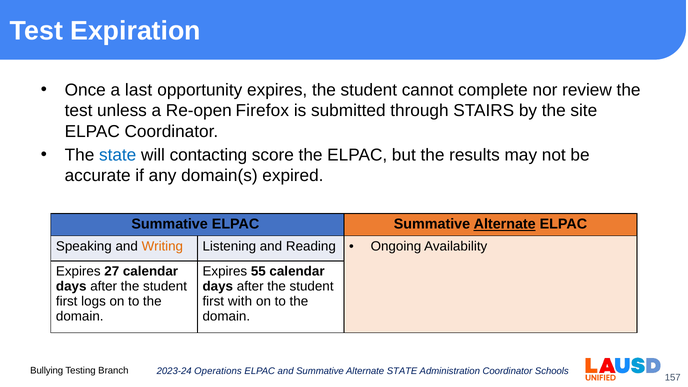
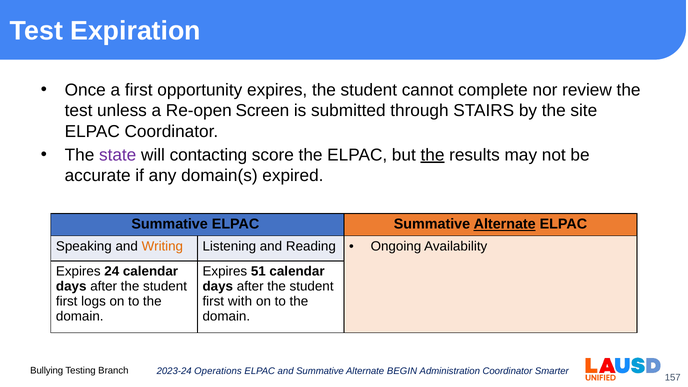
a last: last -> first
Firefox: Firefox -> Screen
state at (118, 155) colour: blue -> purple
the at (433, 155) underline: none -> present
27: 27 -> 24
55: 55 -> 51
Alternate STATE: STATE -> BEGIN
Schools: Schools -> Smarter
